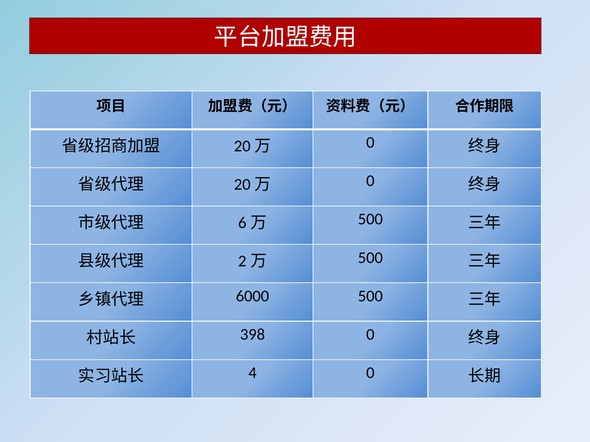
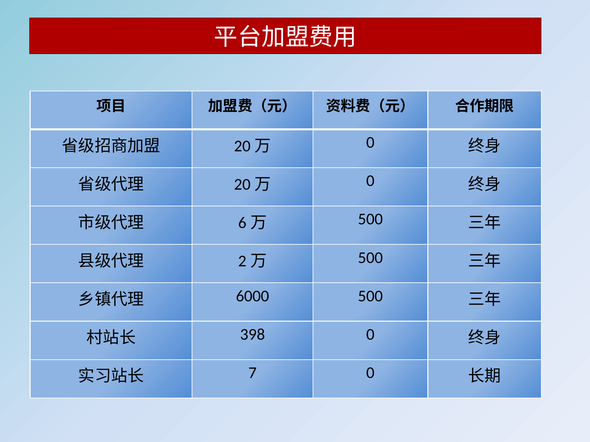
4: 4 -> 7
